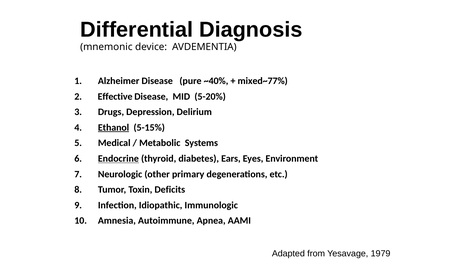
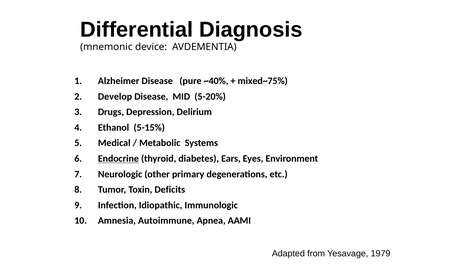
mixed~77%: mixed~77% -> mixed~75%
Effective: Effective -> Develop
Ethanol underline: present -> none
